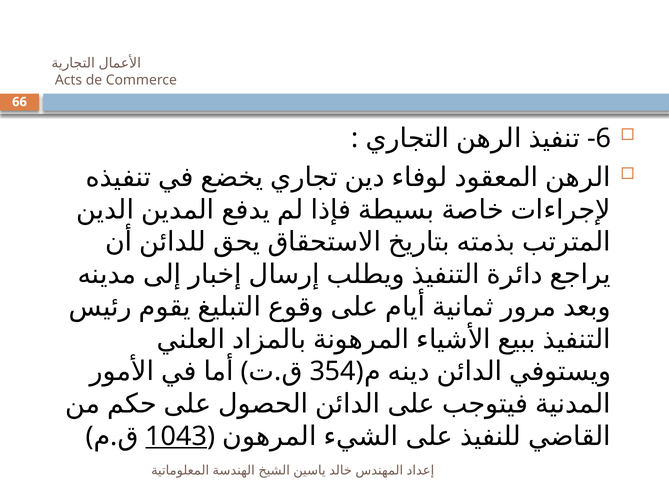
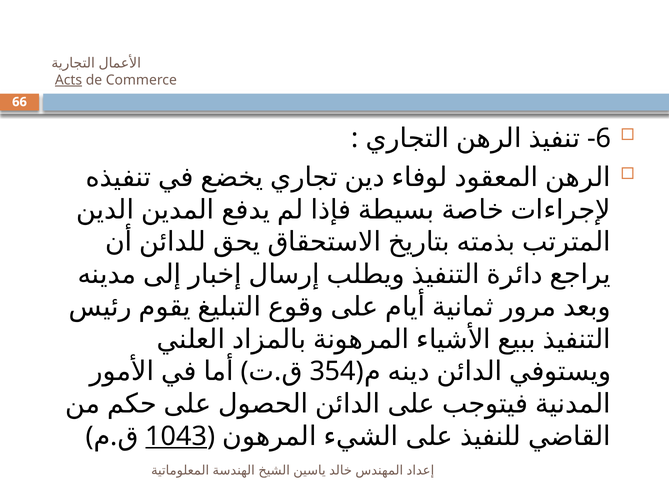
Acts underline: none -> present
